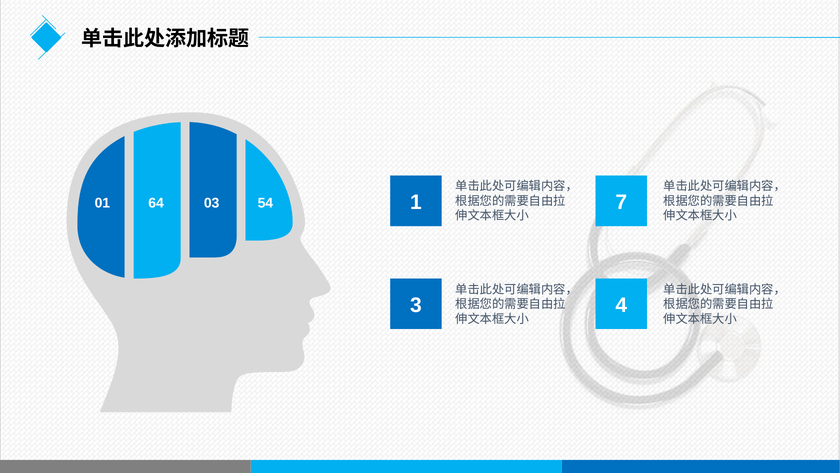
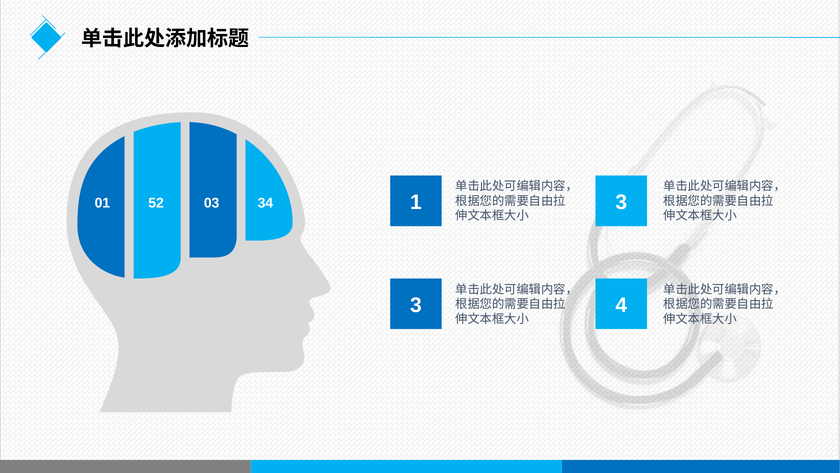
64: 64 -> 52
54: 54 -> 34
1 7: 7 -> 3
